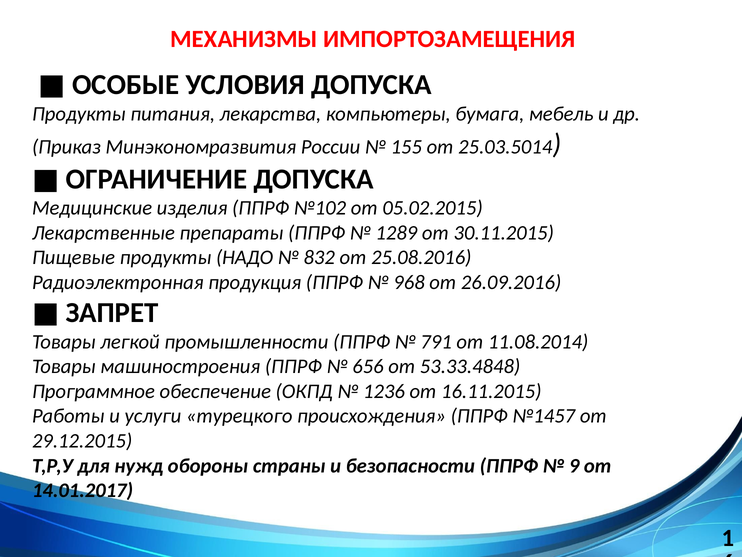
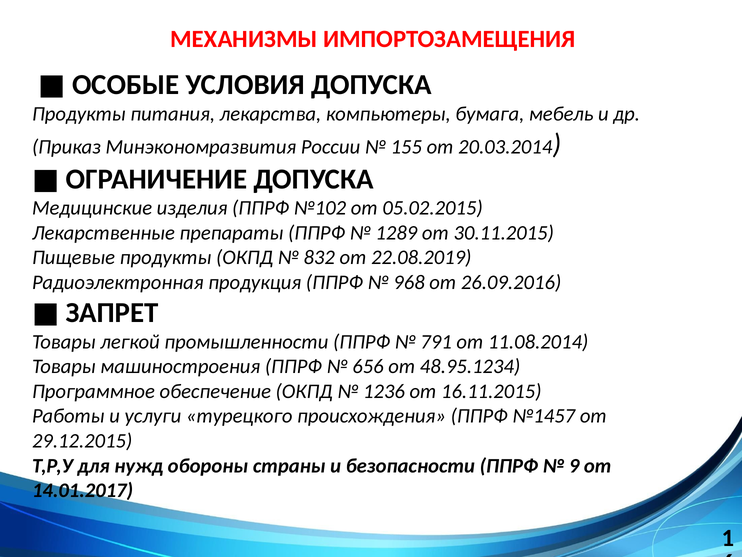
25.03.5014: 25.03.5014 -> 20.03.2014
продукты НАДО: НАДО -> ОКПД
25.08.2016: 25.08.2016 -> 22.08.2019
53.33.4848: 53.33.4848 -> 48.95.1234
